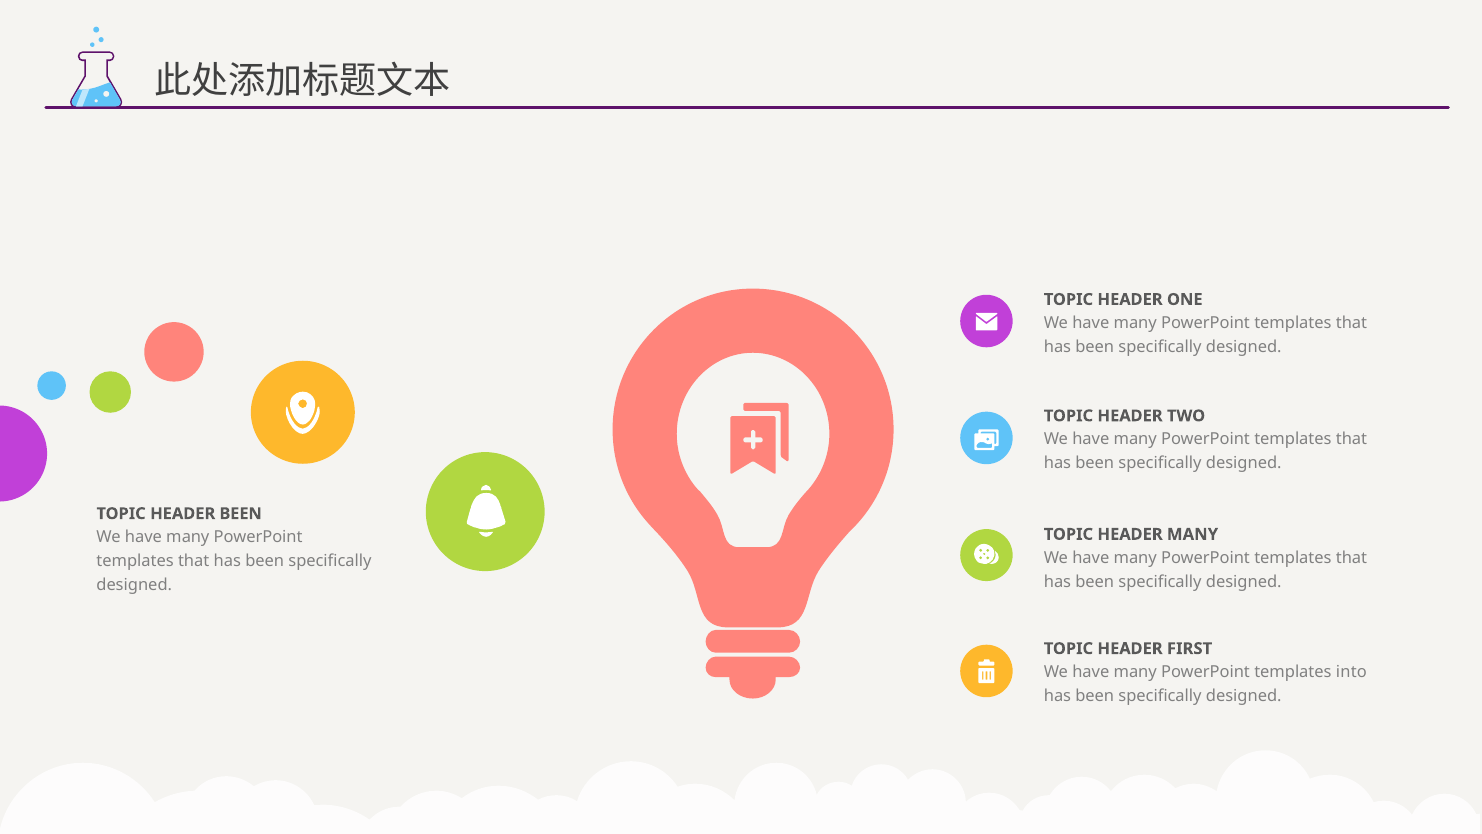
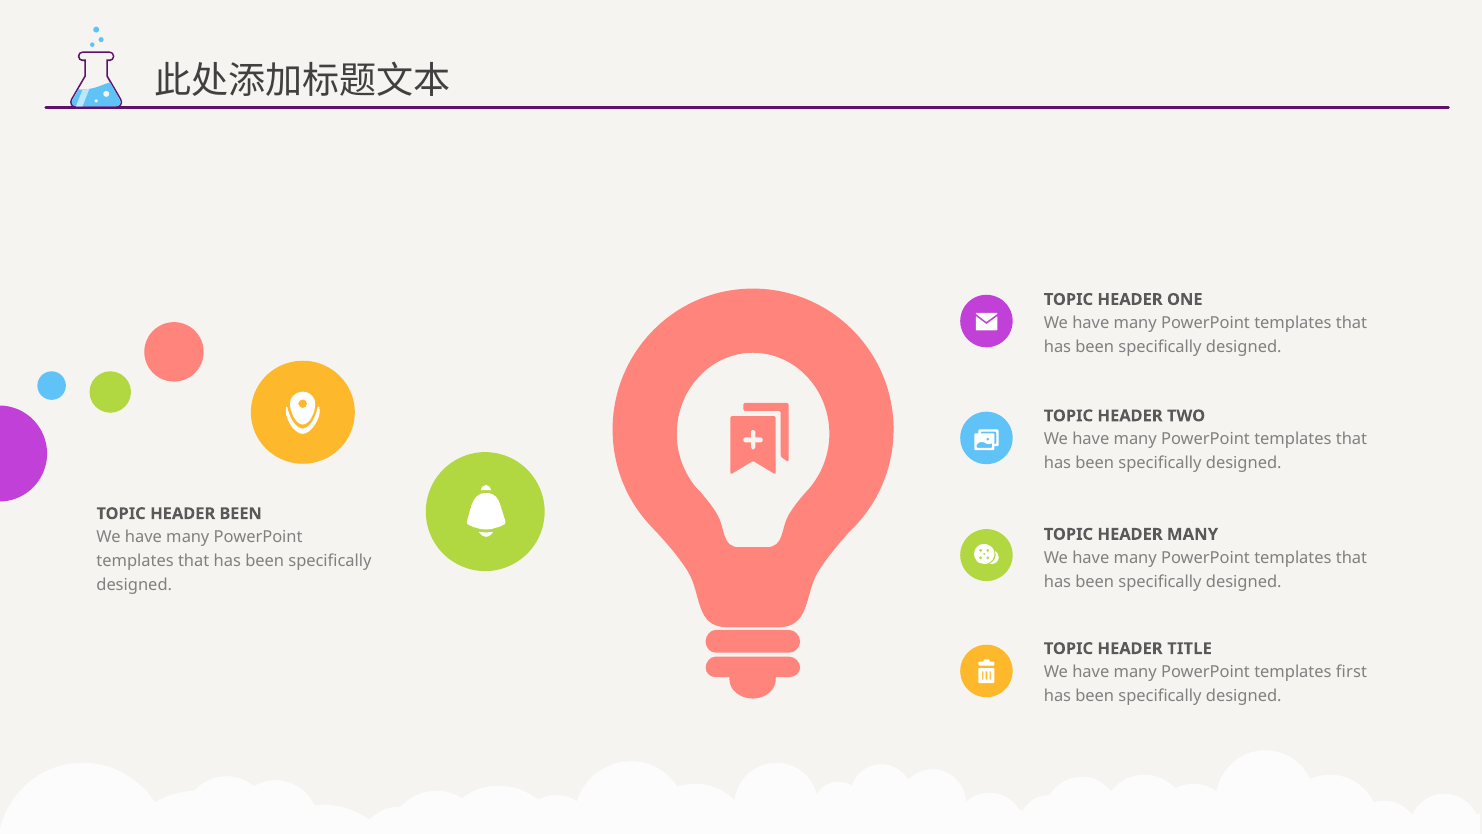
FIRST: FIRST -> TITLE
into: into -> first
